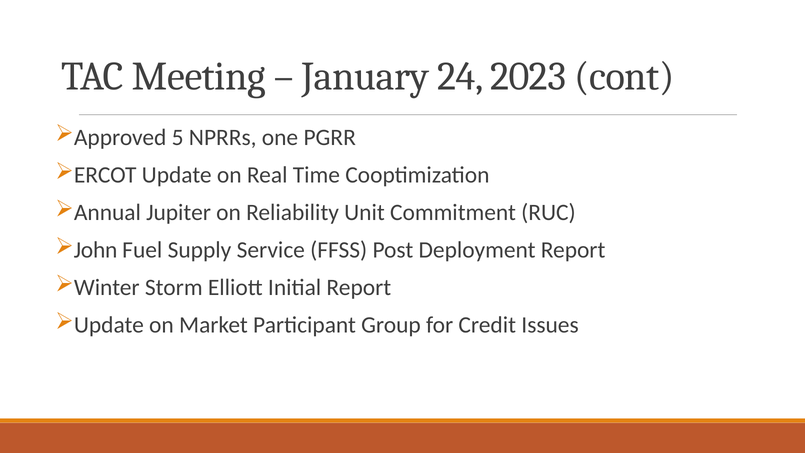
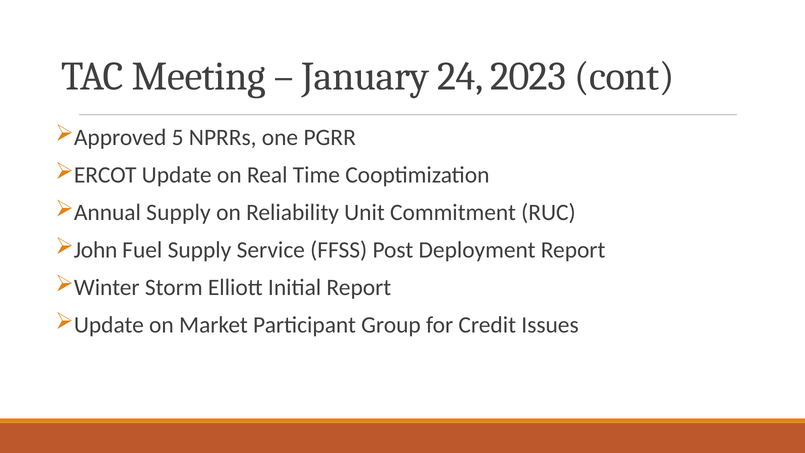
Annual Jupiter: Jupiter -> Supply
